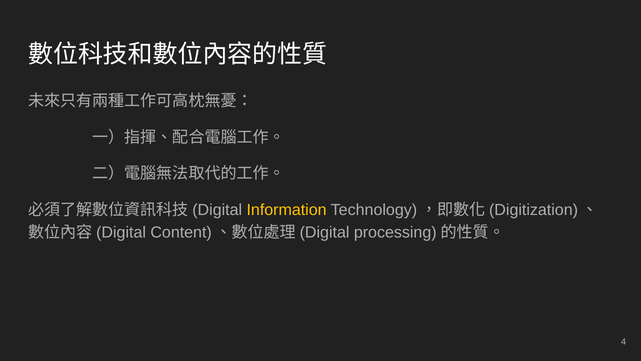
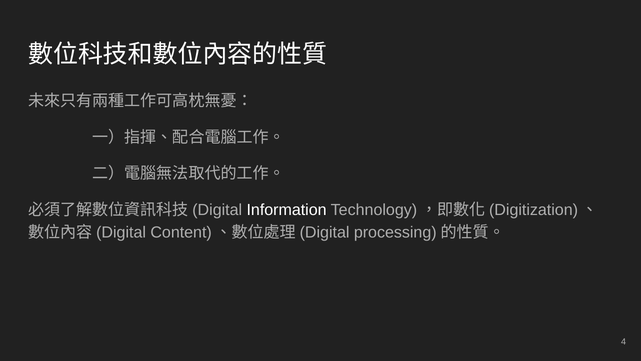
Information colour: yellow -> white
